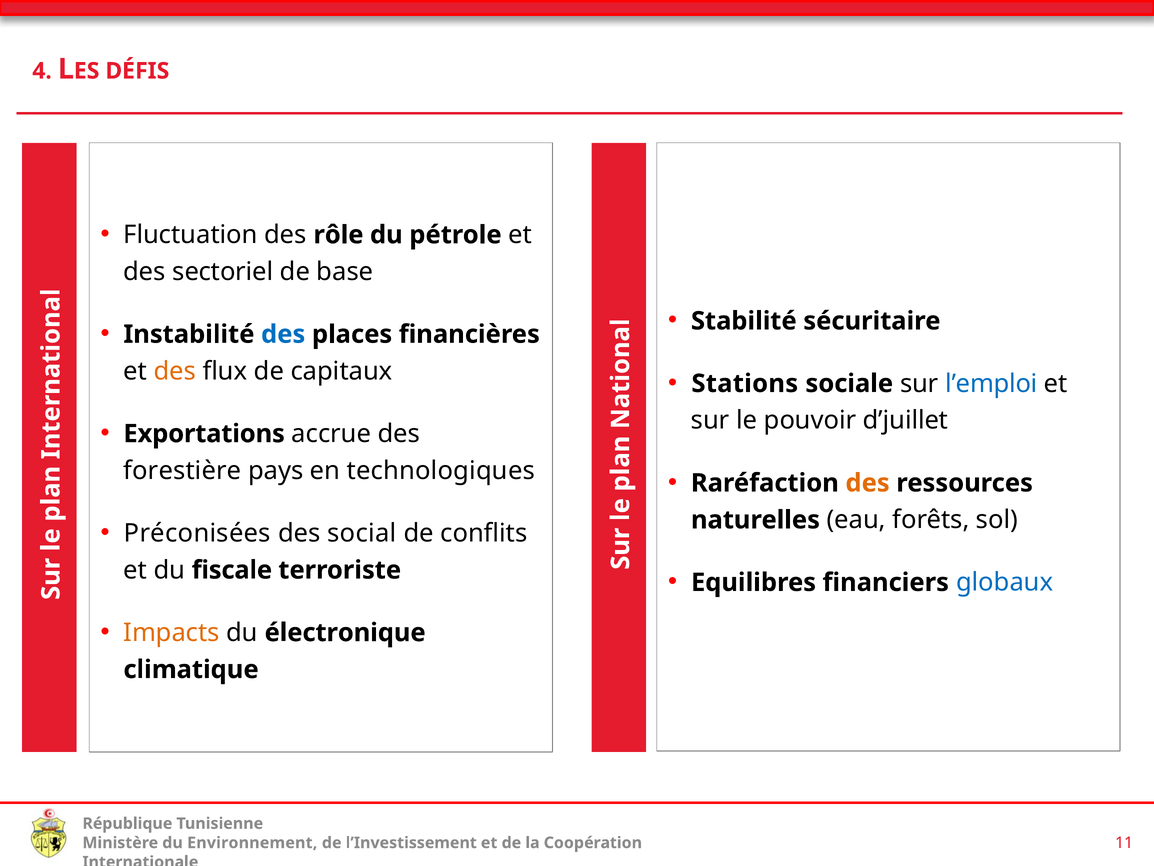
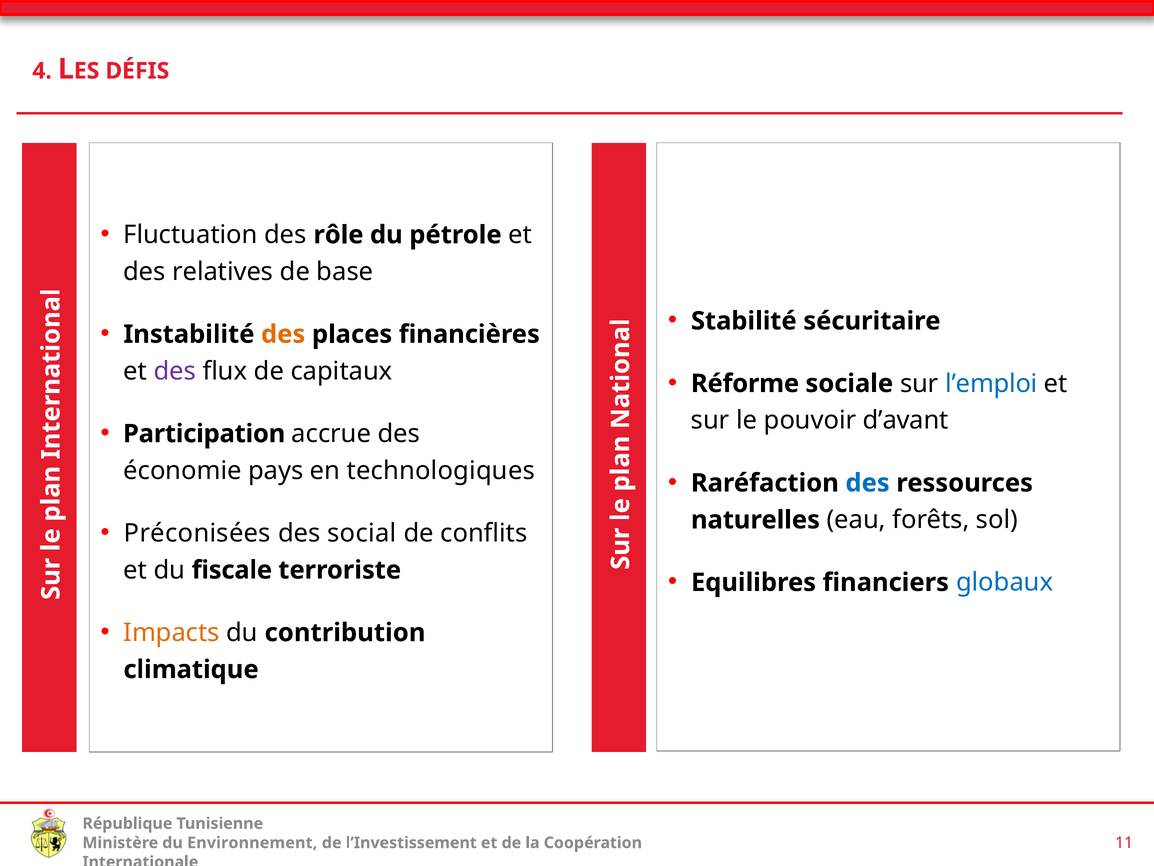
sectoriel: sectoriel -> relatives
des at (283, 334) colour: blue -> orange
des at (175, 371) colour: orange -> purple
Stations: Stations -> Réforme
d’juillet: d’juillet -> d’avant
Exportations: Exportations -> Participation
forestière: forestière -> économie
des at (868, 483) colour: orange -> blue
électronique: électronique -> contribution
